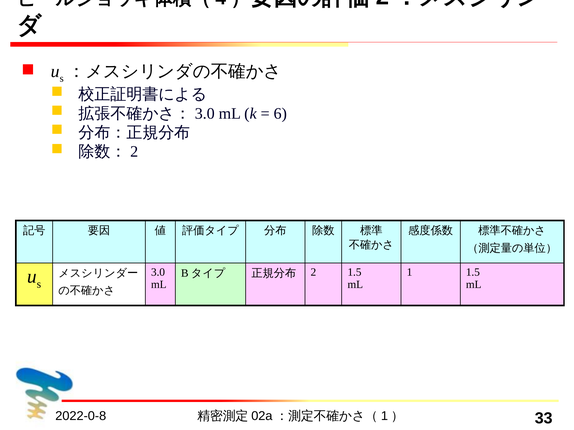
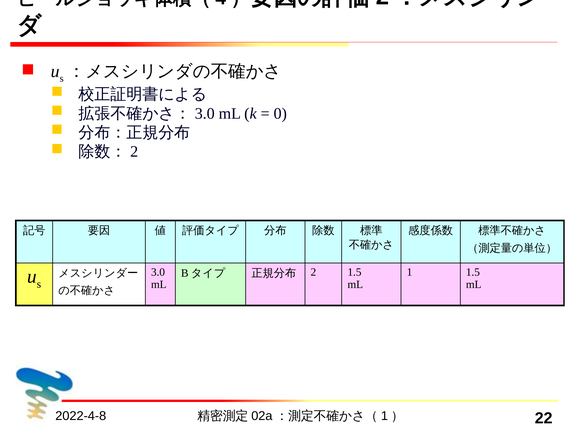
6: 6 -> 0
2022-0-8: 2022-0-8 -> 2022-4-8
33: 33 -> 22
